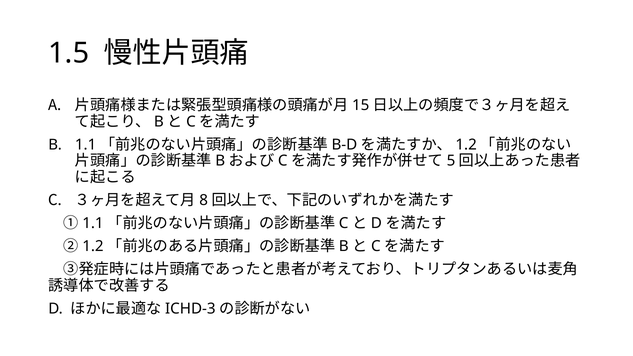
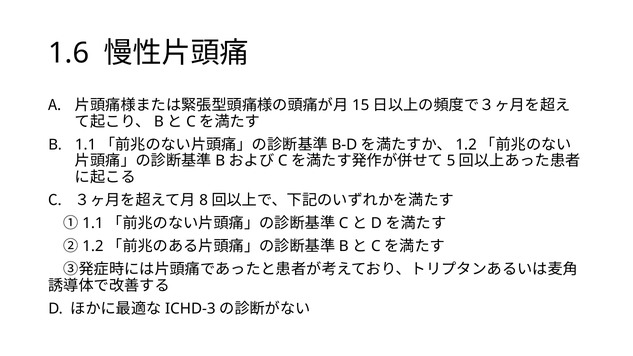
1.5: 1.5 -> 1.6
